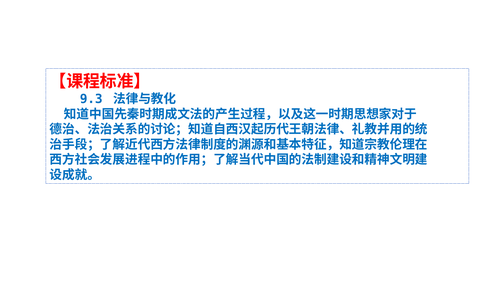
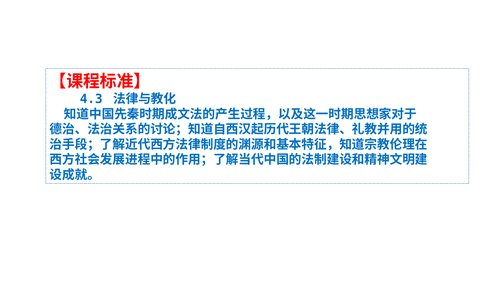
9.3: 9.3 -> 4.3
